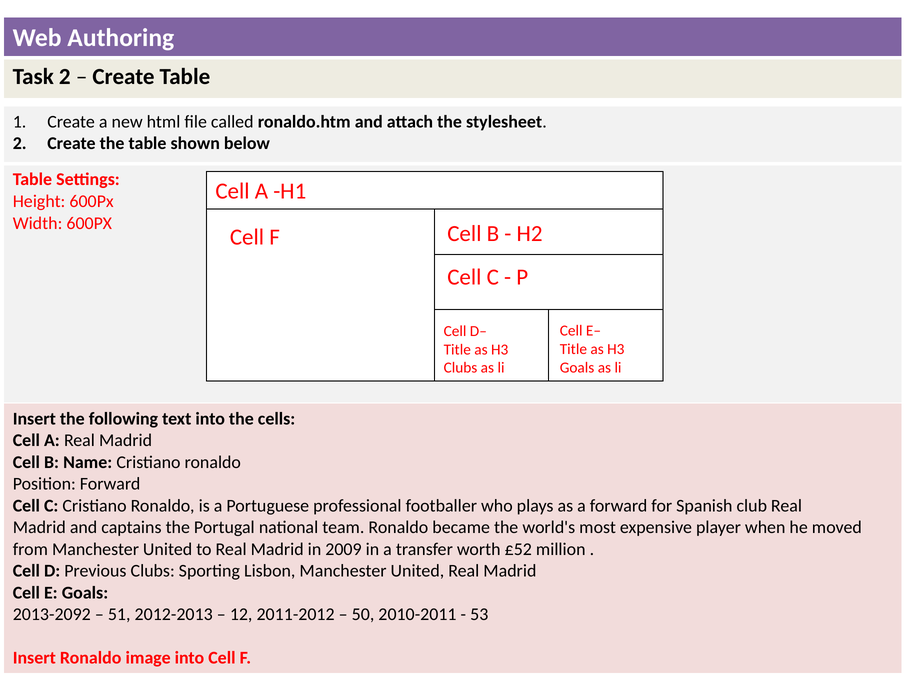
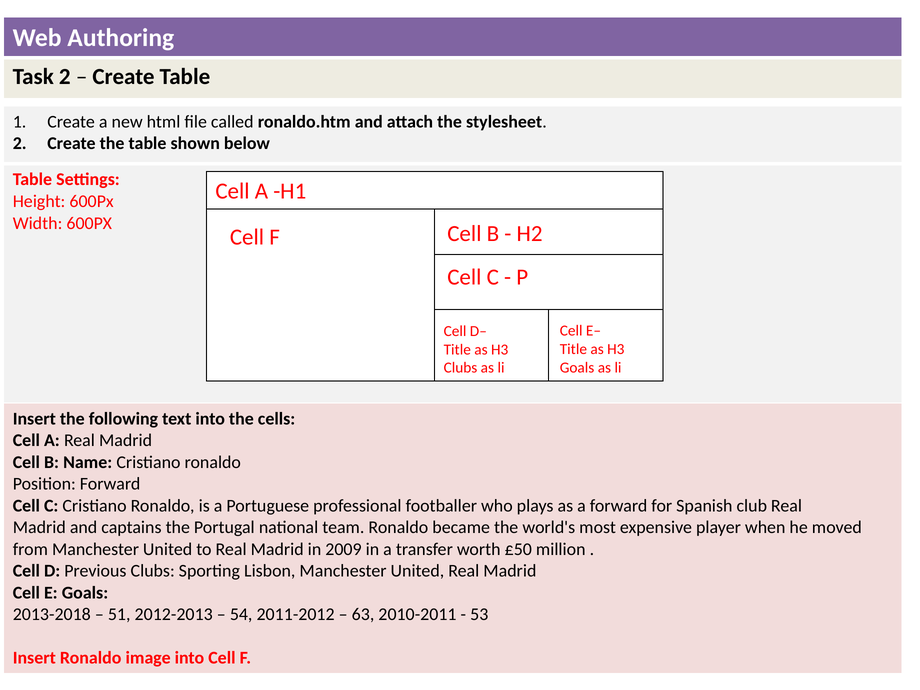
£52: £52 -> £50
2013-2092: 2013-2092 -> 2013-2018
12: 12 -> 54
50: 50 -> 63
